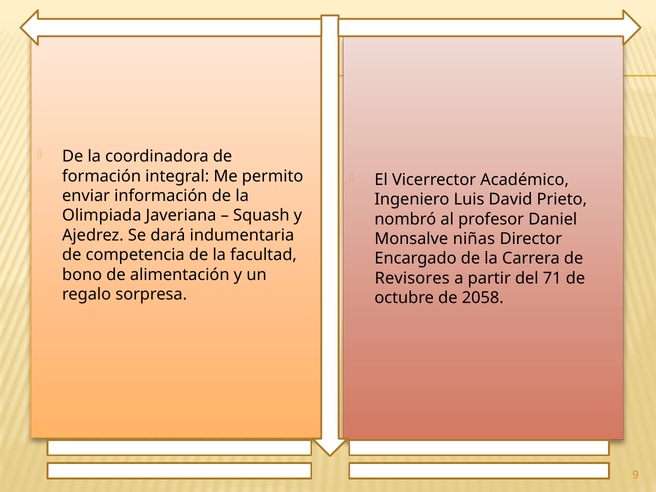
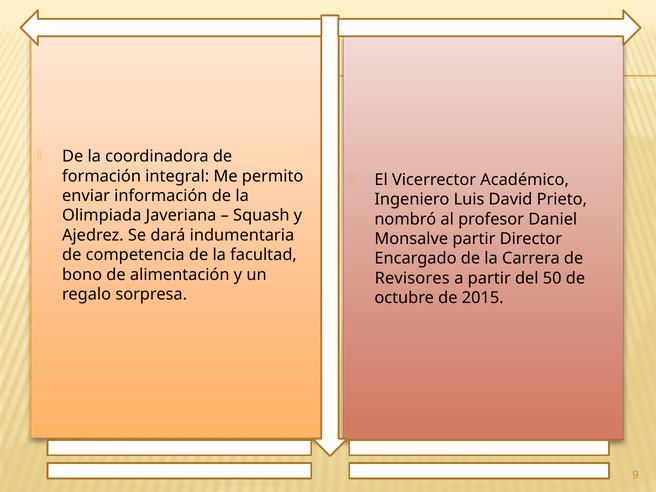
Monsalve niñas: niñas -> partir
71: 71 -> 50
2058: 2058 -> 2015
